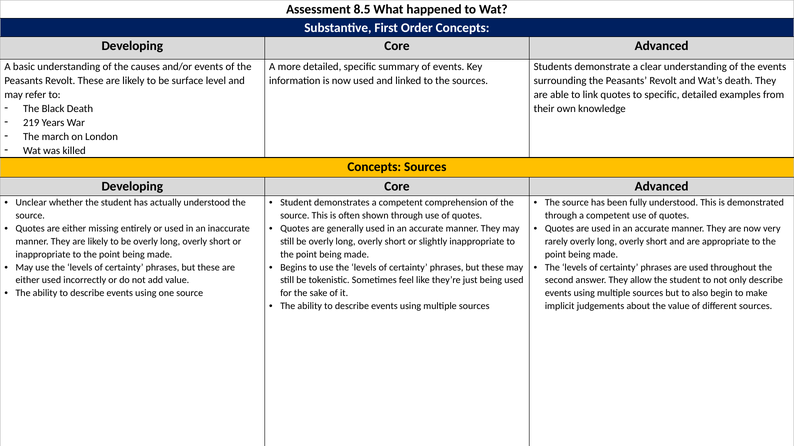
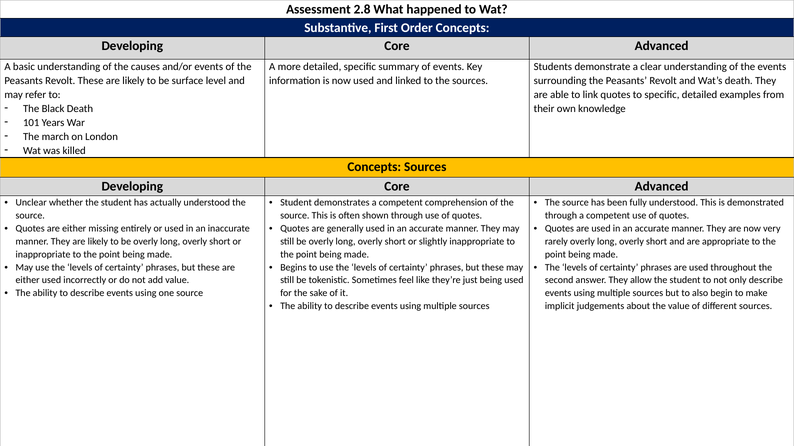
8.5: 8.5 -> 2.8
219: 219 -> 101
